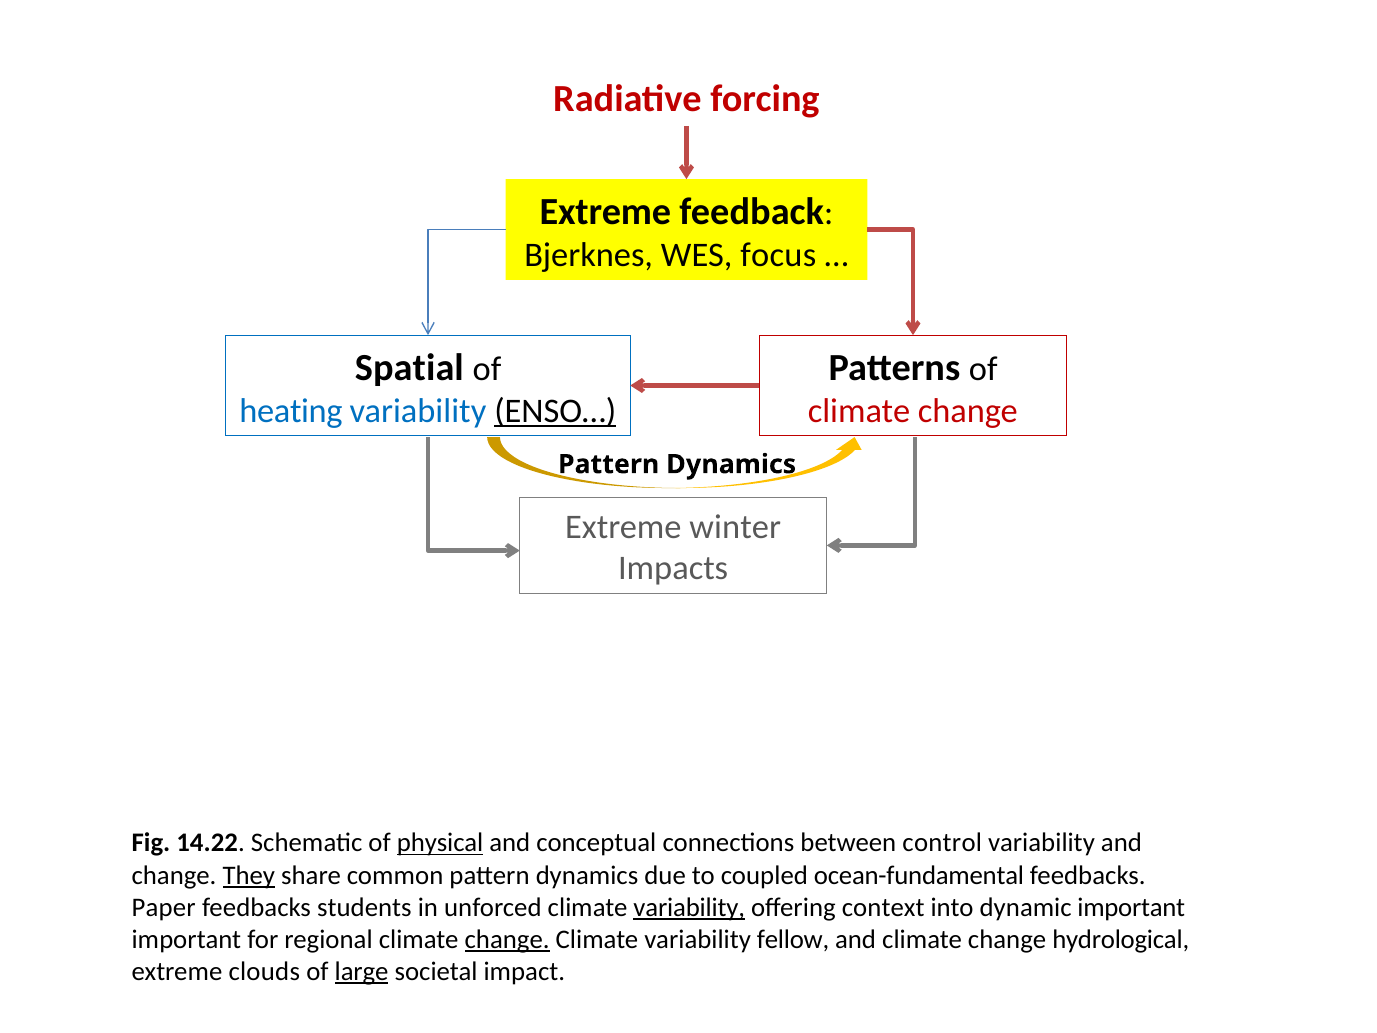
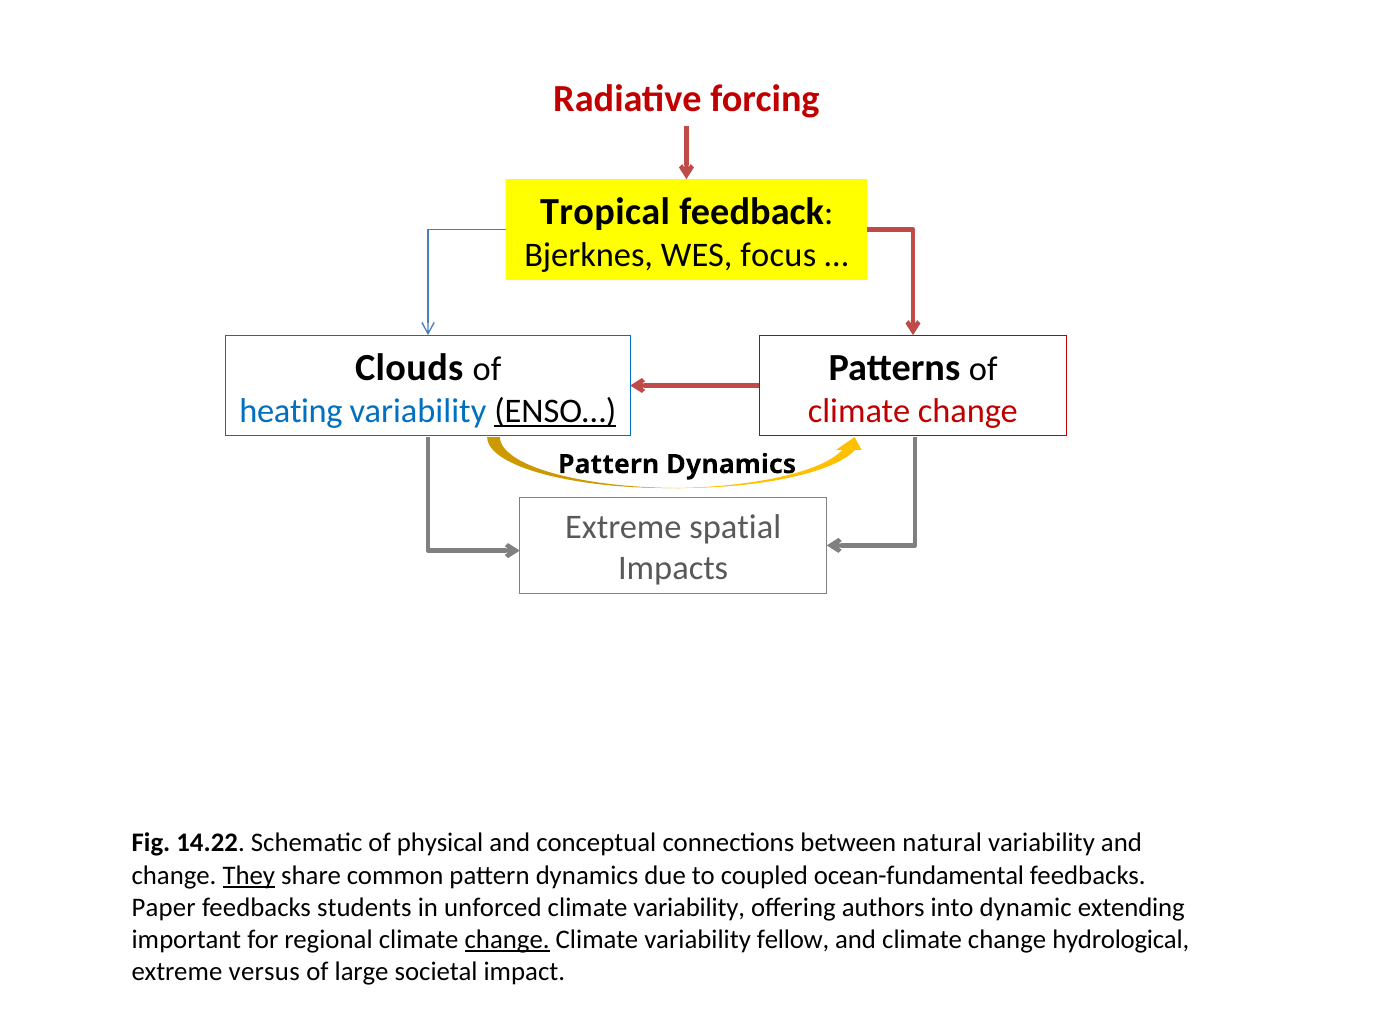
Extreme at (605, 211): Extreme -> Tropical
Spatial: Spatial -> Clouds
winter: winter -> spatial
physical underline: present -> none
control: control -> natural
variability at (689, 907) underline: present -> none
context: context -> authors
dynamic important: important -> extending
clouds: clouds -> versus
large underline: present -> none
